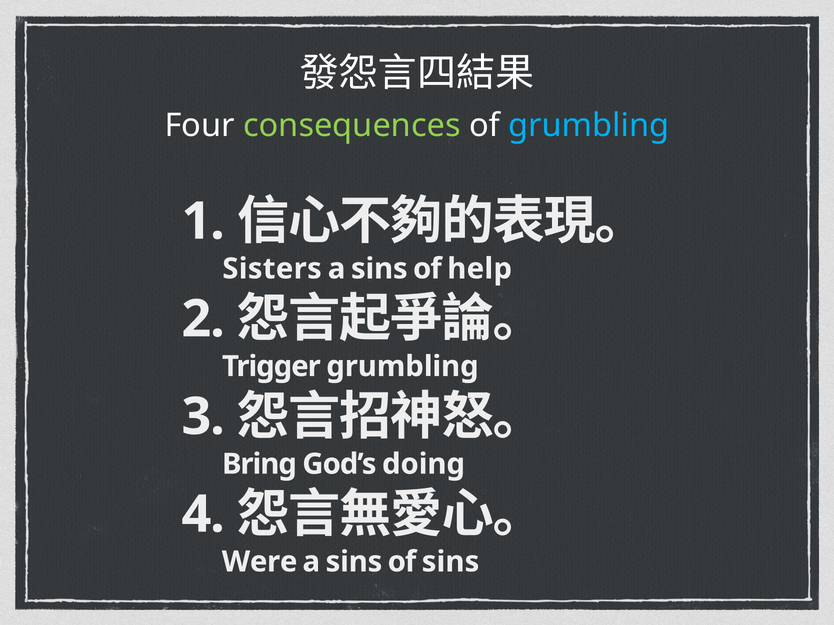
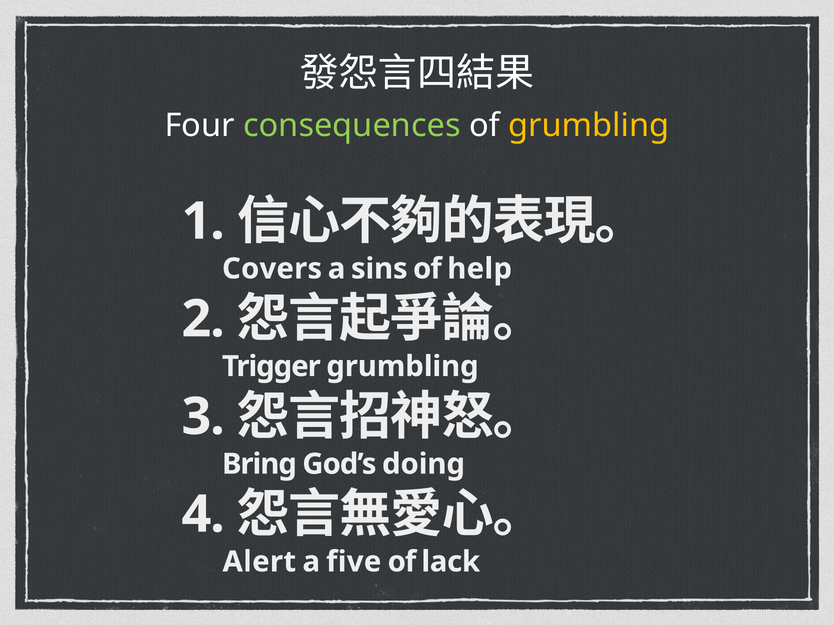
grumbling at (589, 126) colour: light blue -> yellow
Sisters: Sisters -> Covers
Were: Were -> Alert
sins at (354, 562): sins -> five
of sins: sins -> lack
